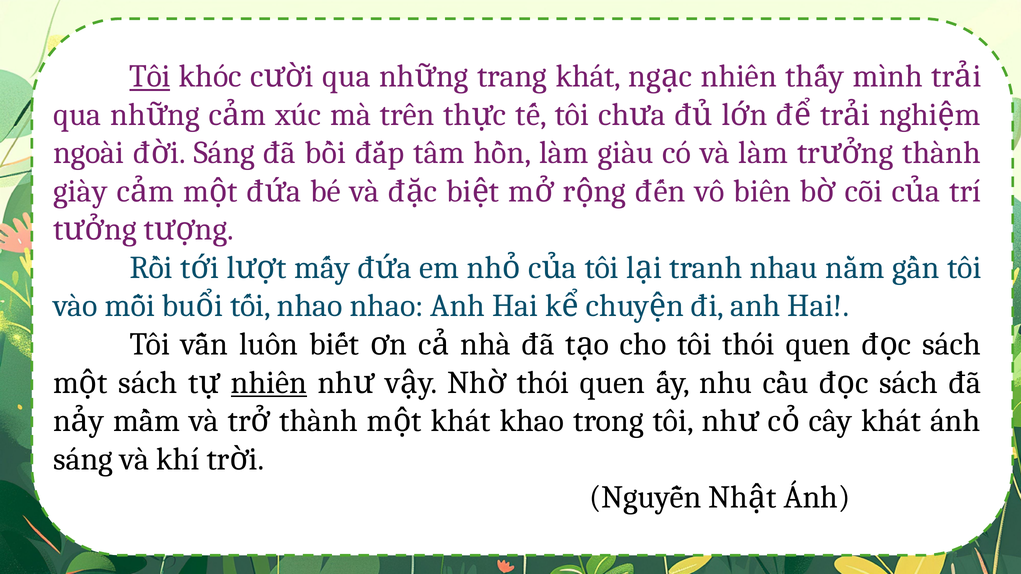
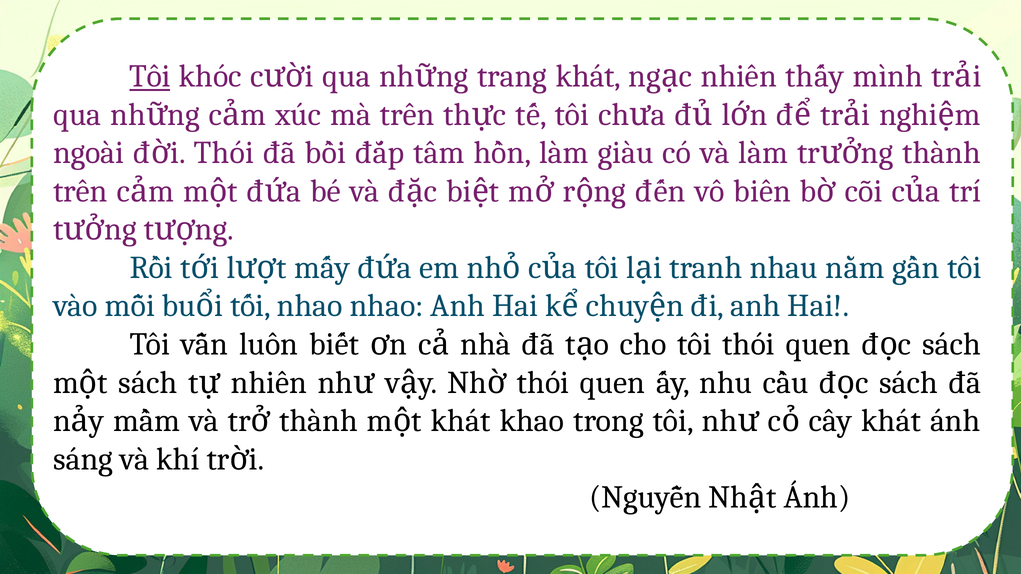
Sáng at (224, 153): Sáng -> Thói
giày at (80, 191): giày -> trên
nhiên at (269, 383) underline: present -> none
